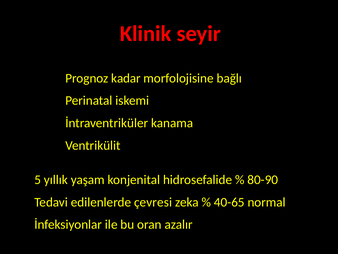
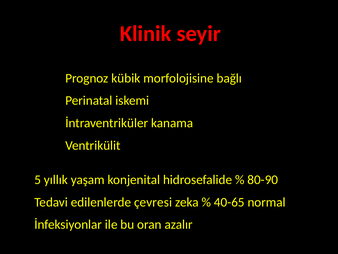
kadar: kadar -> kübik
